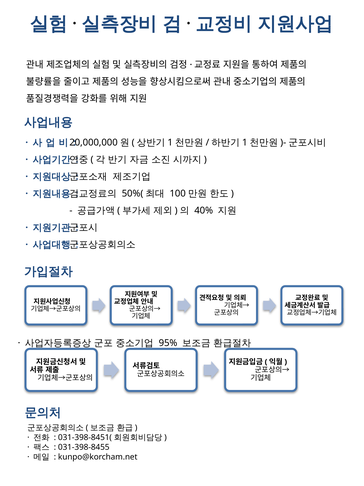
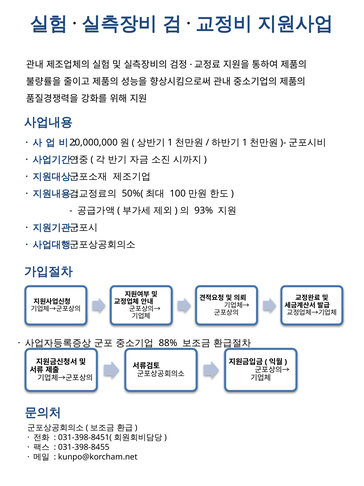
40%: 40% -> 93%
95%: 95% -> 88%
